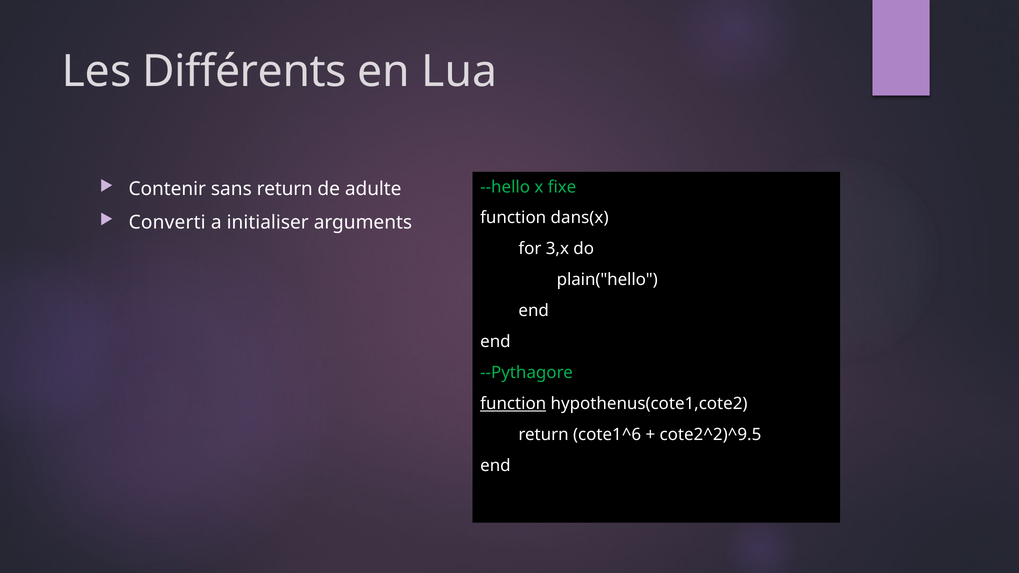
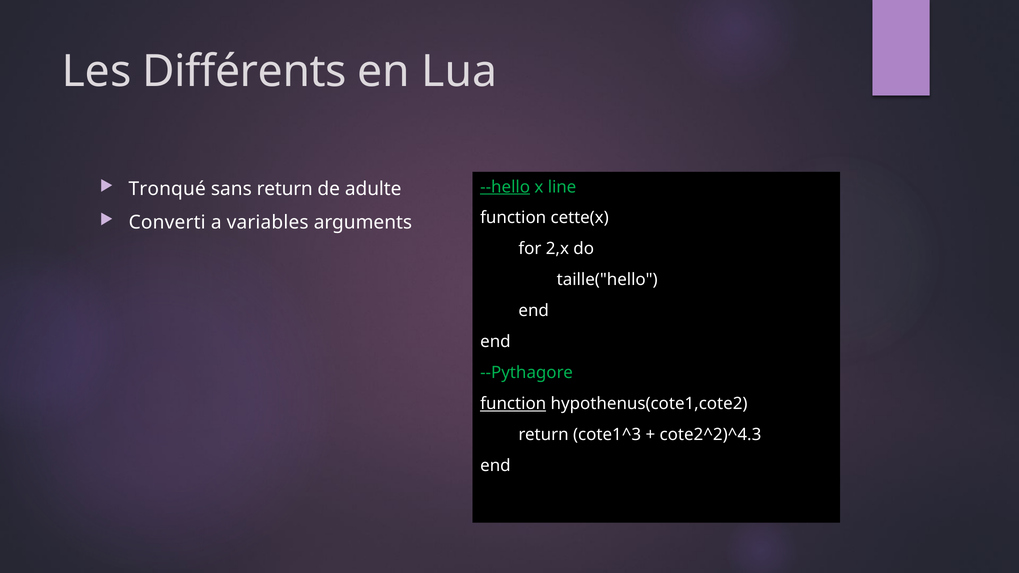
Contenir: Contenir -> Tronqué
--hello underline: none -> present
fixe: fixe -> line
dans(x: dans(x -> cette(x
initialiser: initialiser -> variables
3,x: 3,x -> 2,x
plain("hello: plain("hello -> taille("hello
cote1^6: cote1^6 -> cote1^3
cote2^2)^9.5: cote2^2)^9.5 -> cote2^2)^4.3
